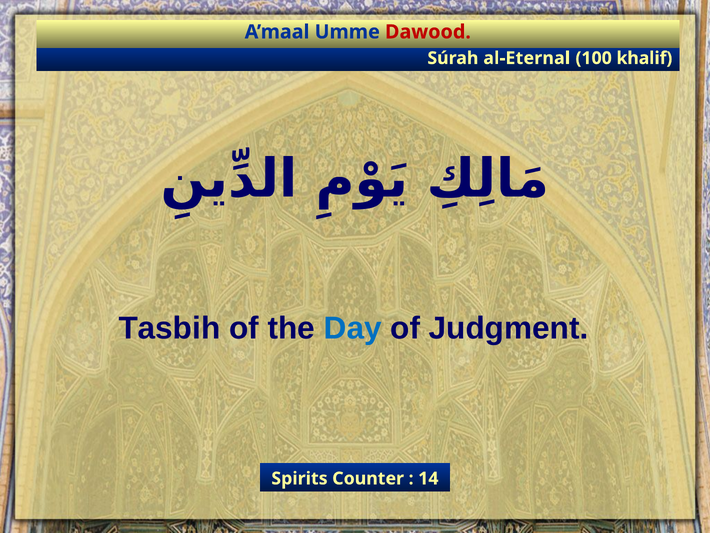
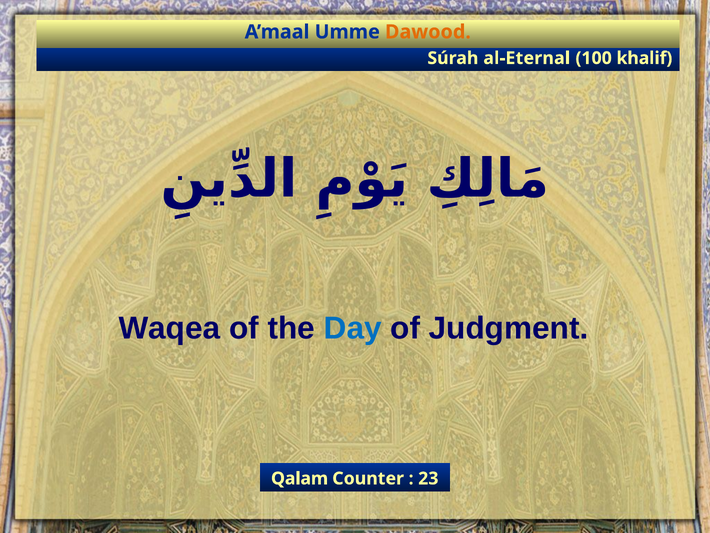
Dawood colour: red -> orange
Tasbih: Tasbih -> Waqea
Spirits: Spirits -> Qalam
14: 14 -> 23
